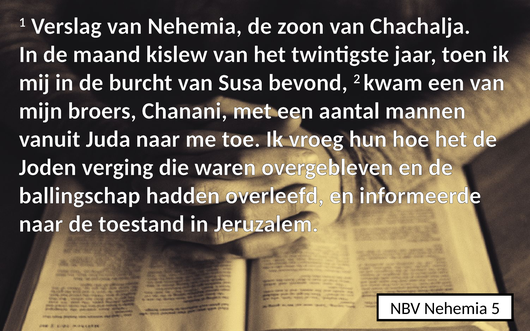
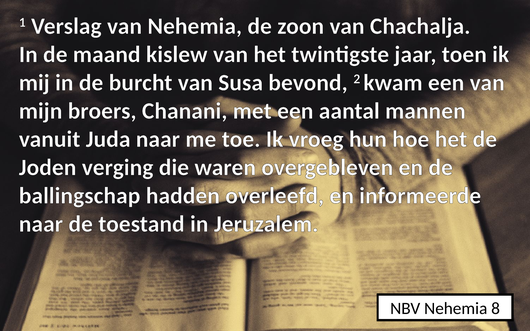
5: 5 -> 8
